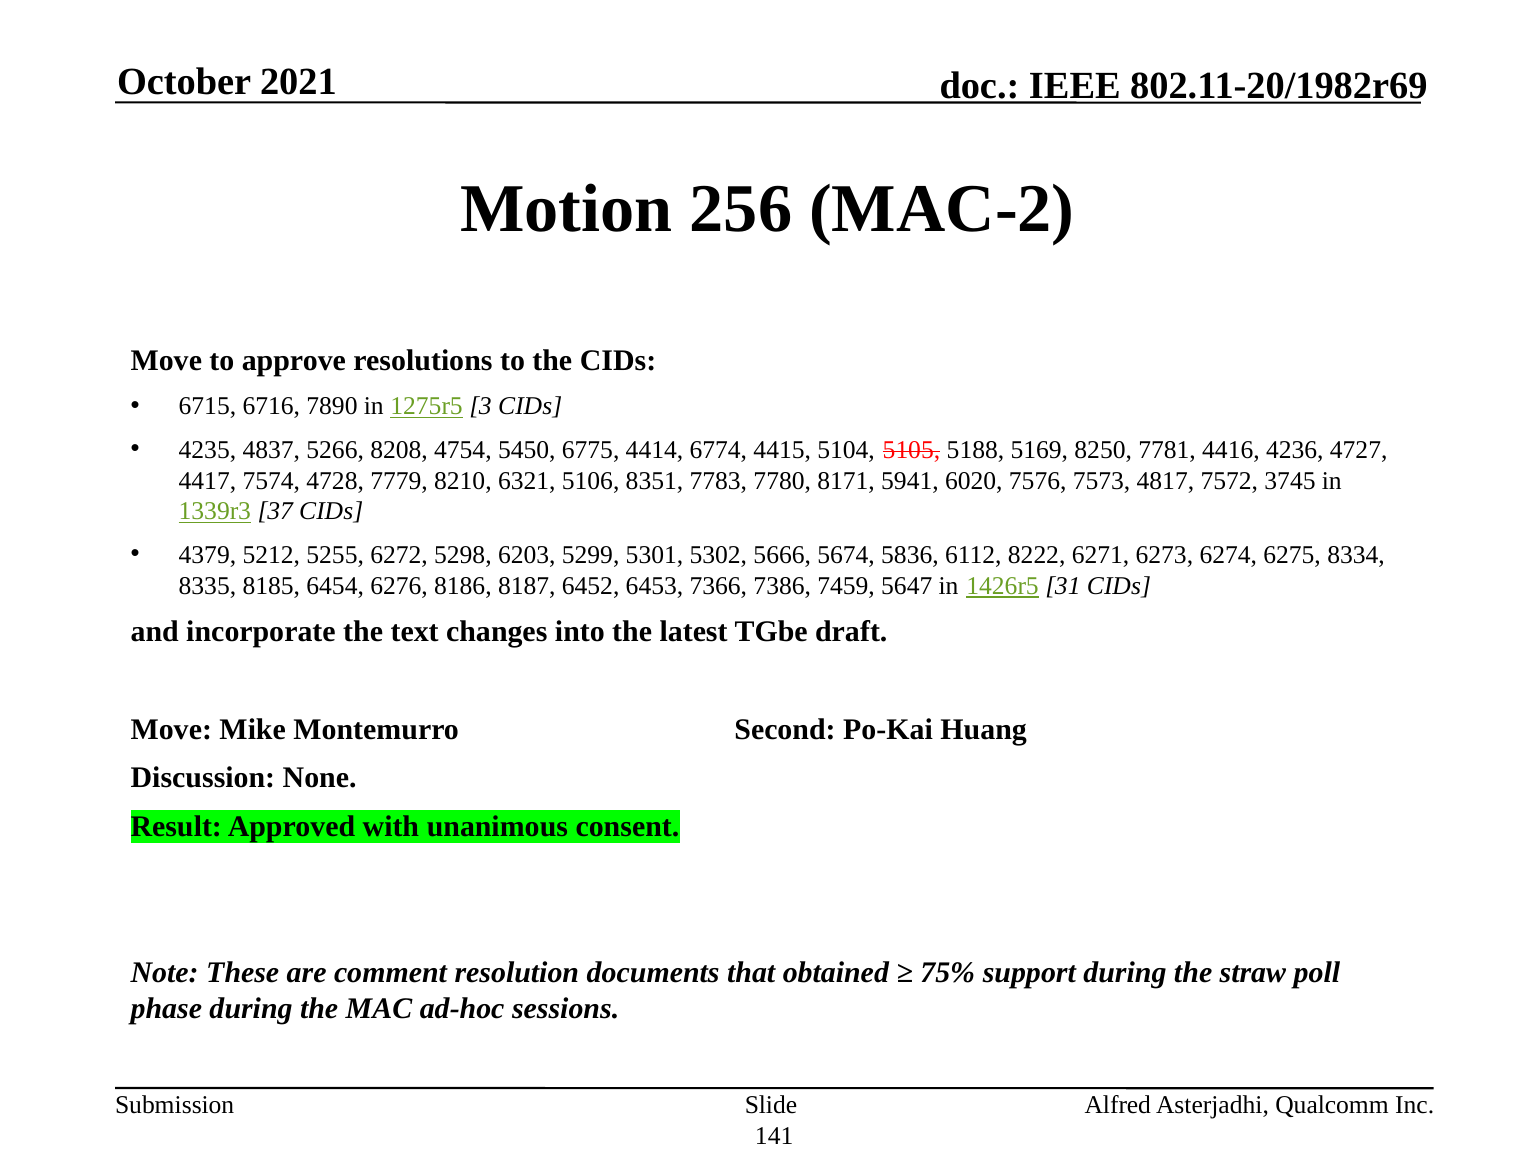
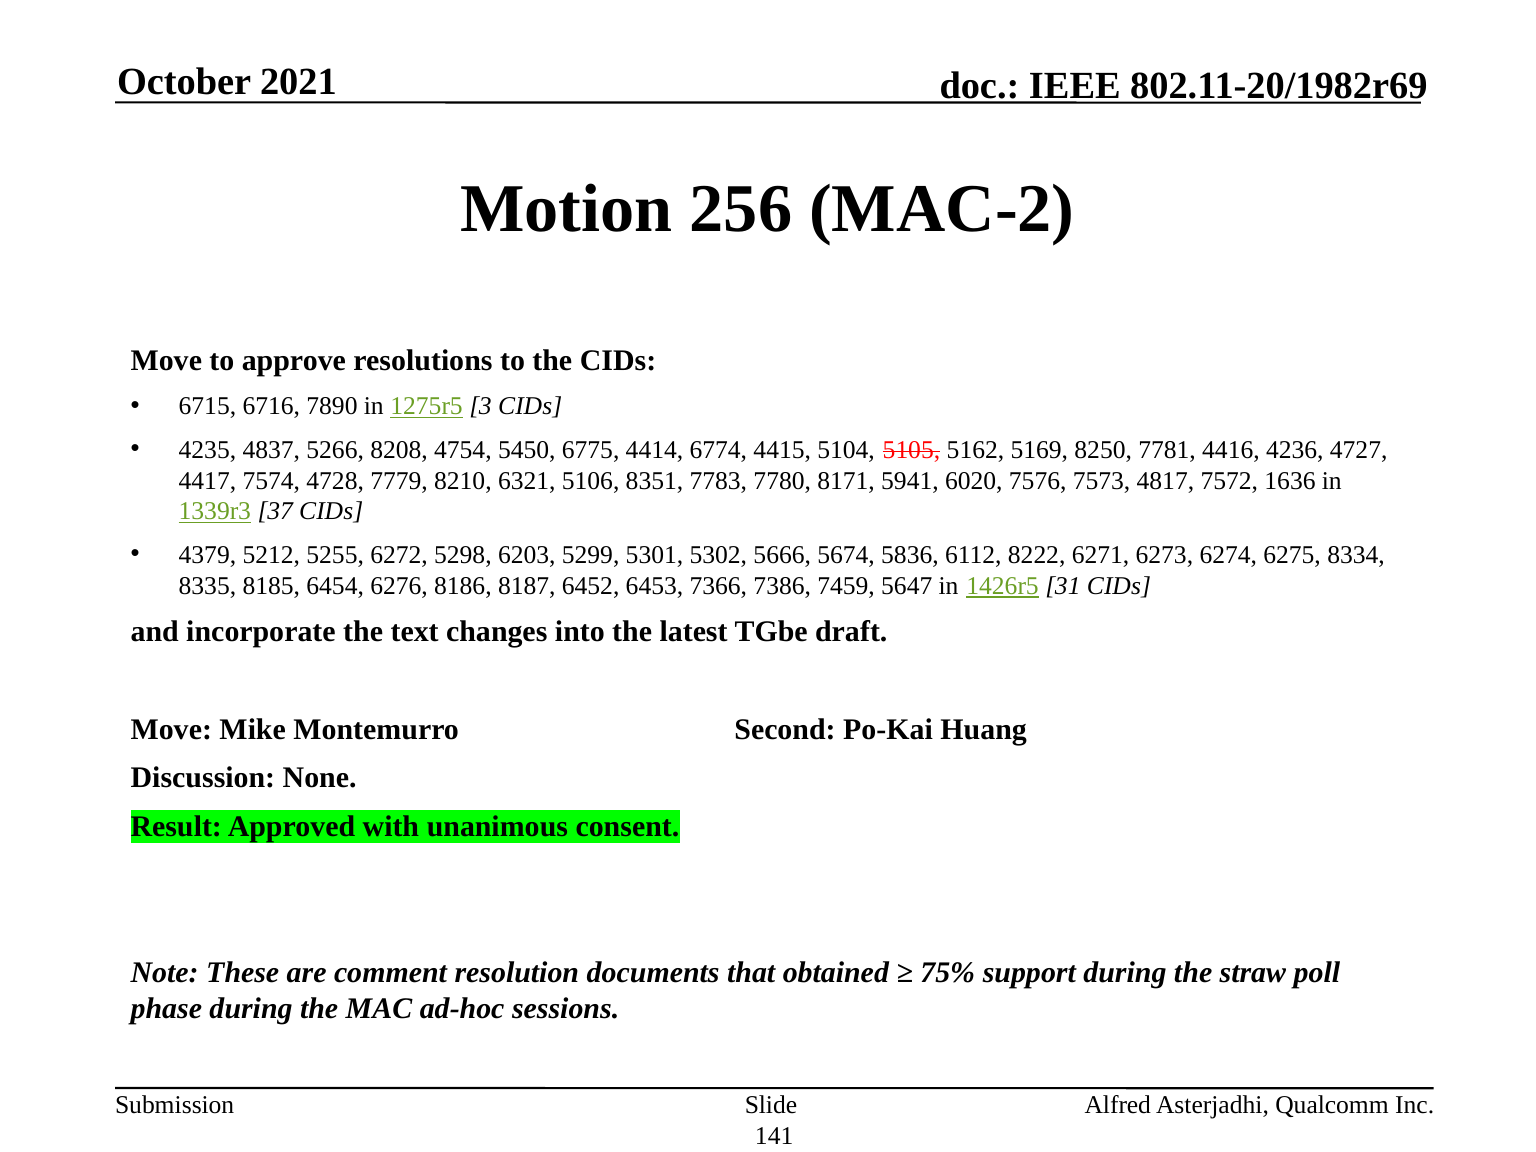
5188: 5188 -> 5162
3745: 3745 -> 1636
